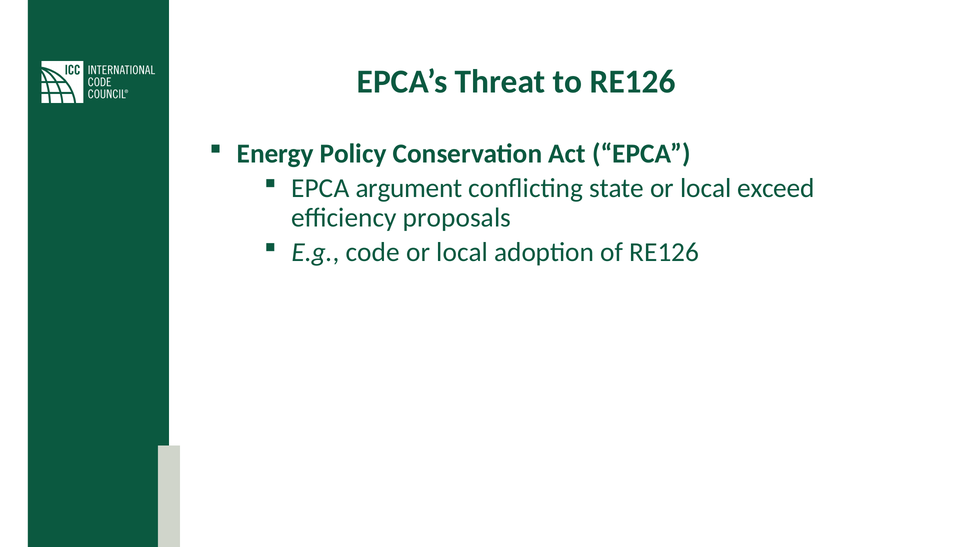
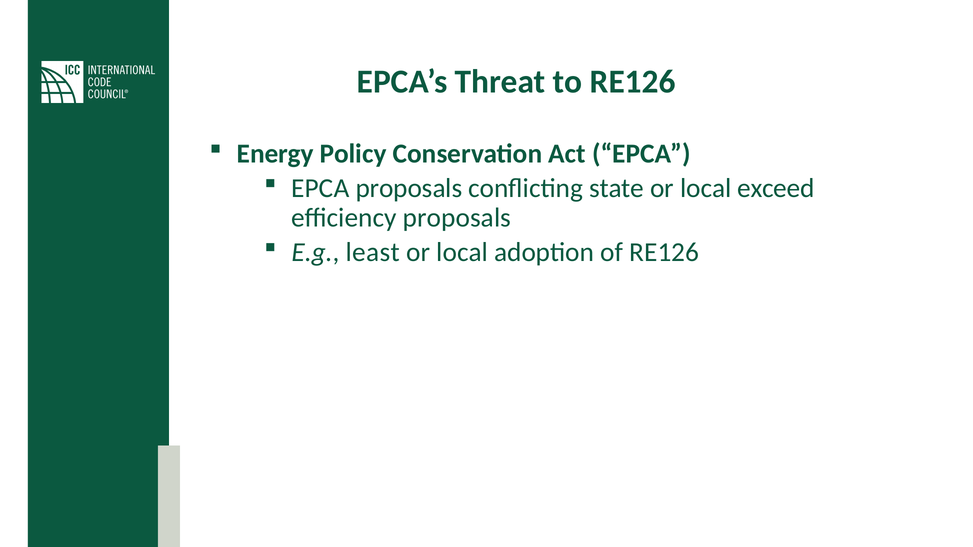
EPCA argument: argument -> proposals
code: code -> least
